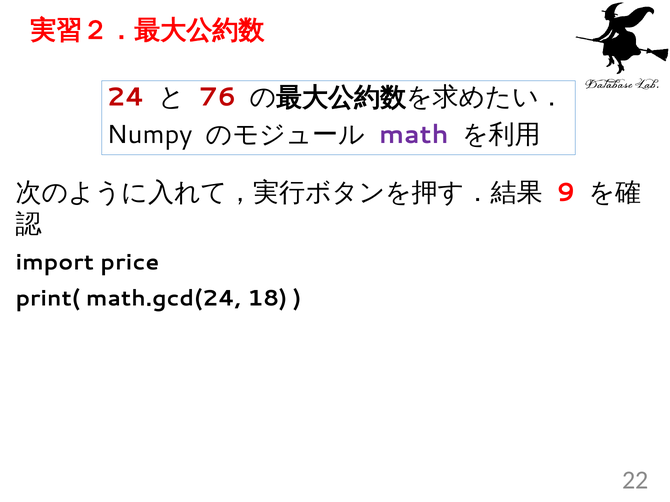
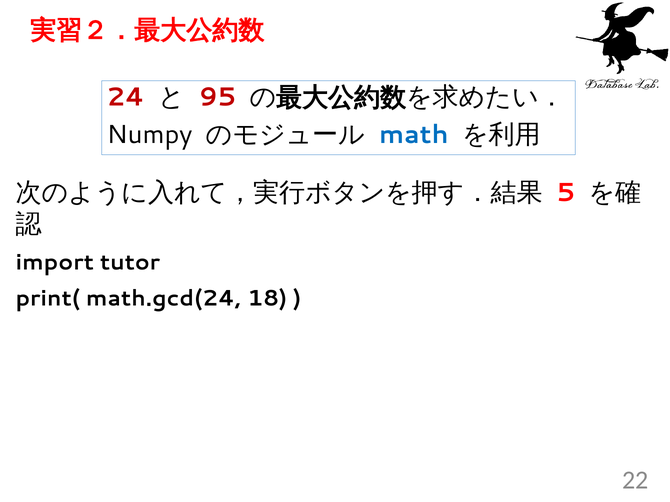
76: 76 -> 95
math colour: purple -> blue
9: 9 -> 5
price: price -> tutor
